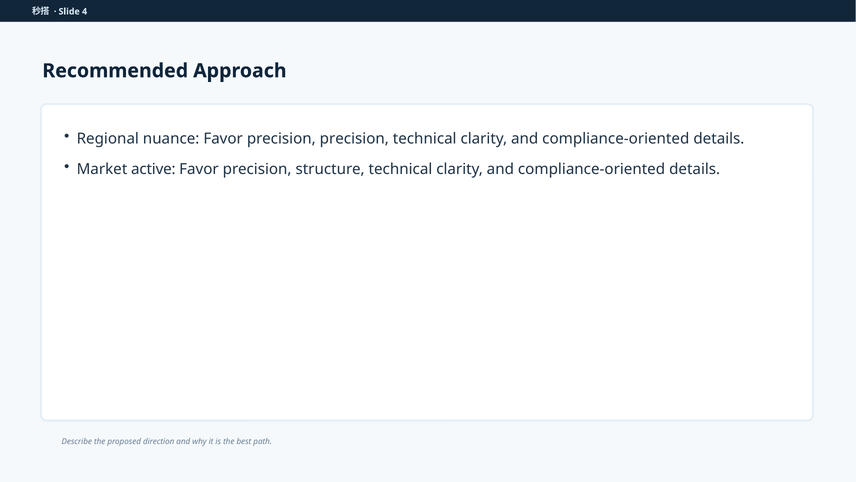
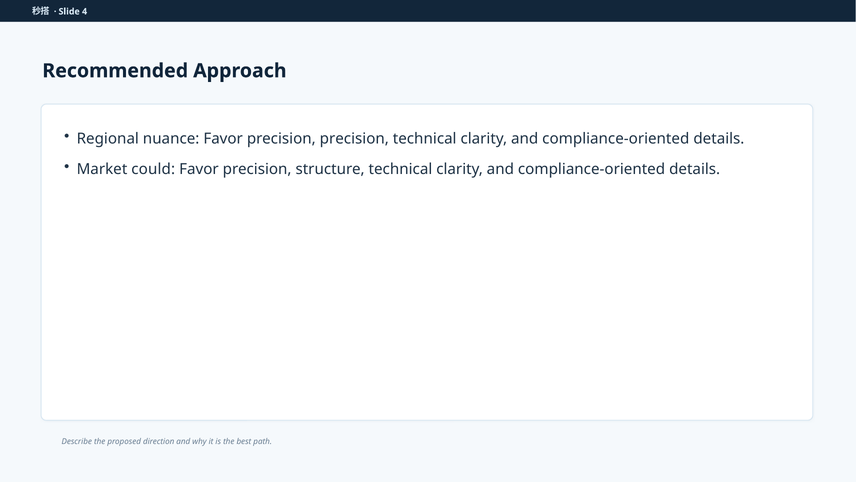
active: active -> could
